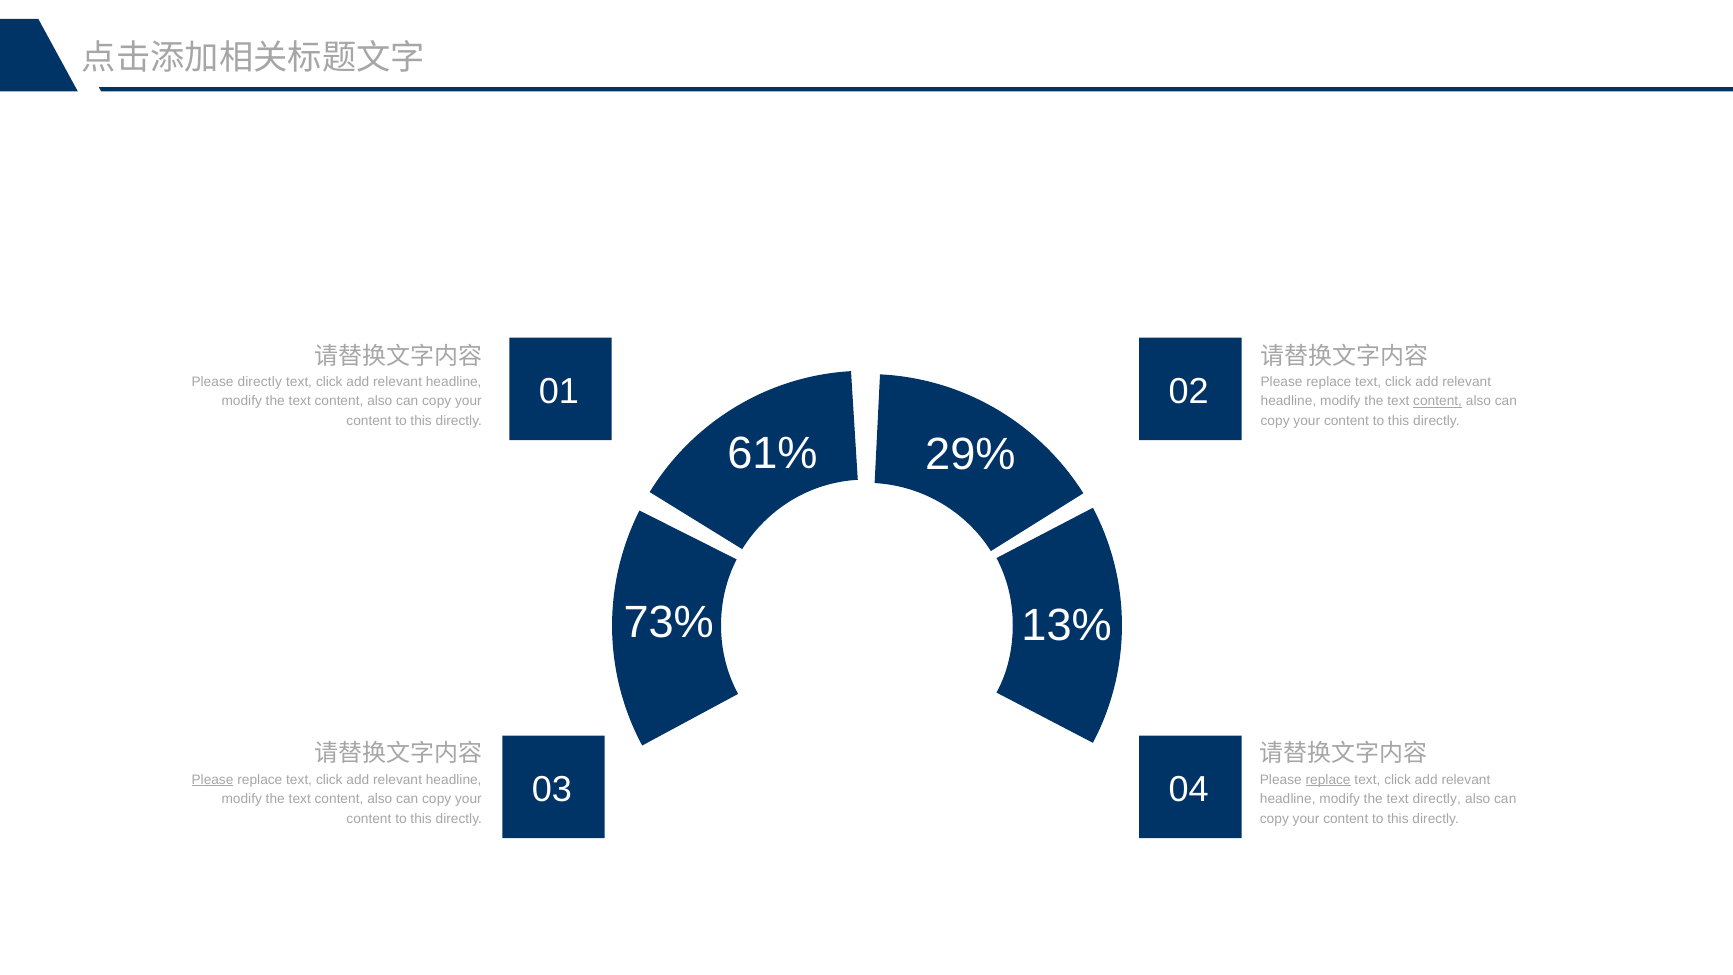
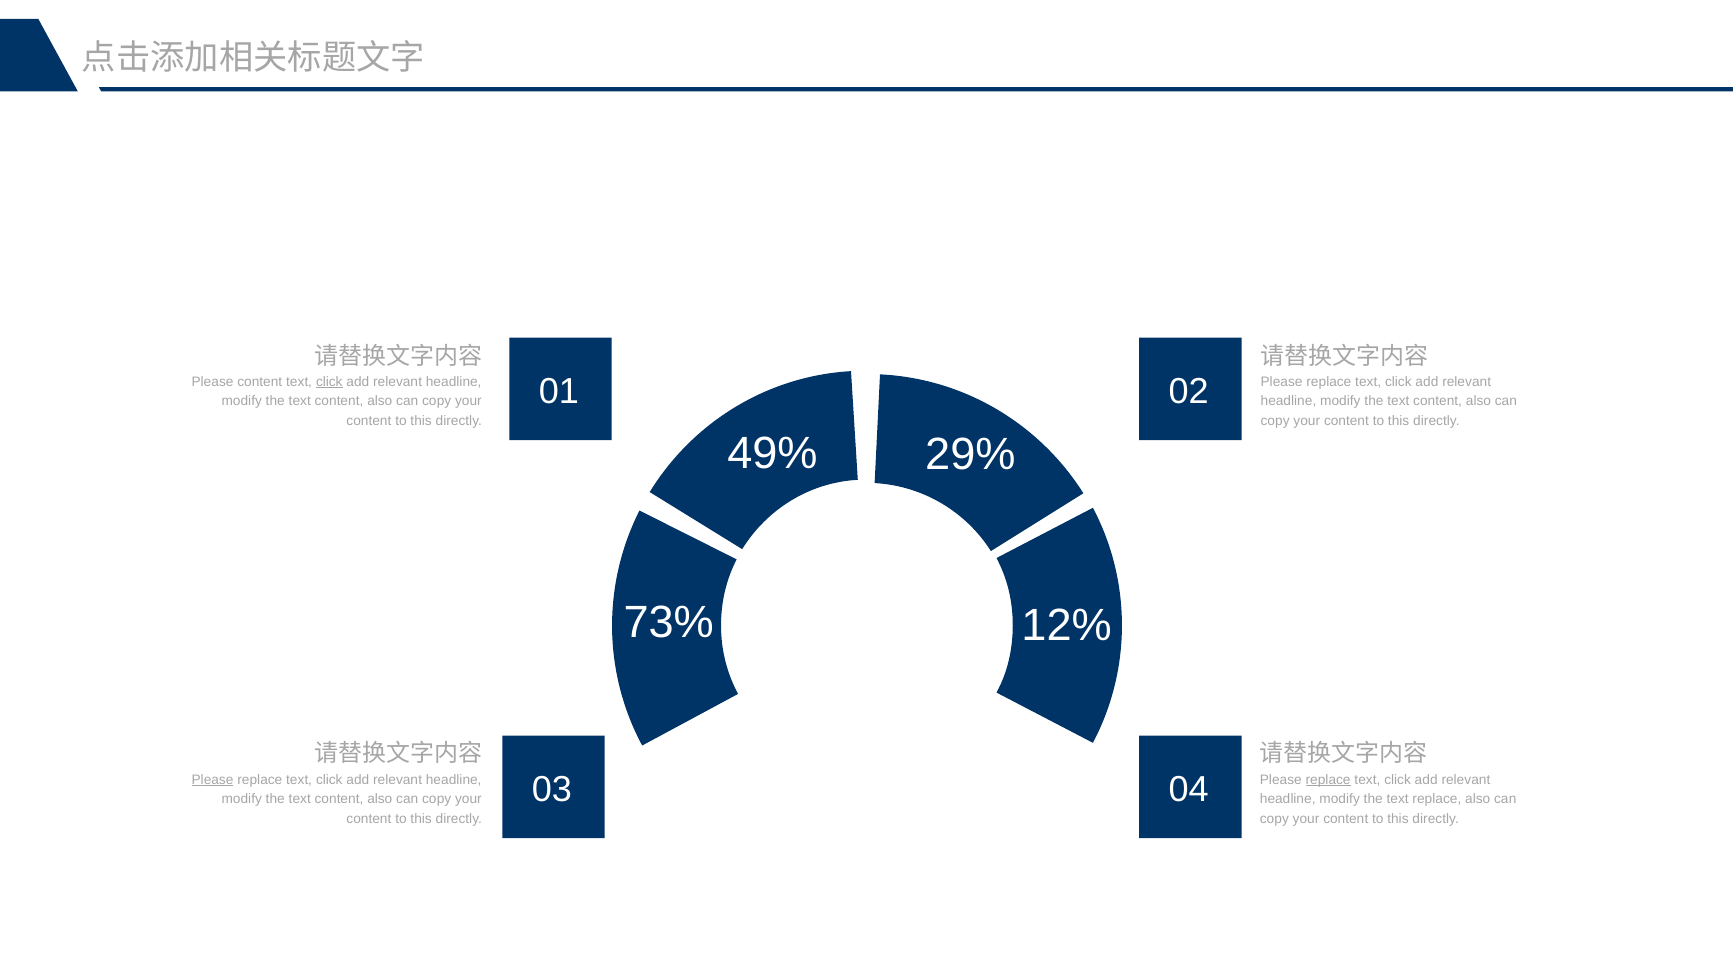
Please directly: directly -> content
click at (329, 382) underline: none -> present
content at (1438, 401) underline: present -> none
61%: 61% -> 49%
13%: 13% -> 12%
text directly: directly -> replace
